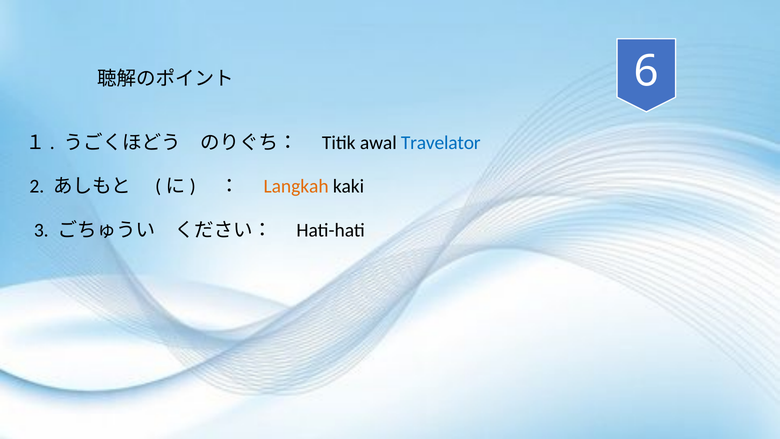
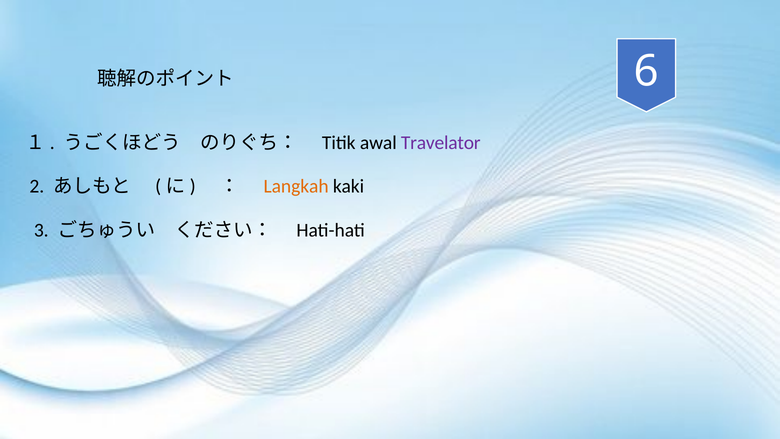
Travelator colour: blue -> purple
